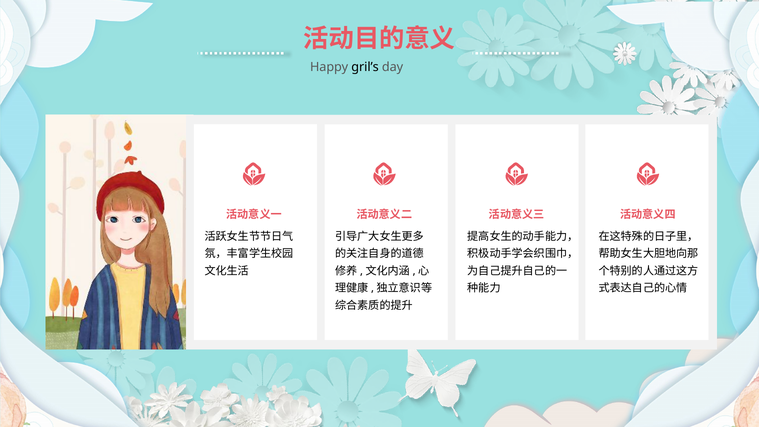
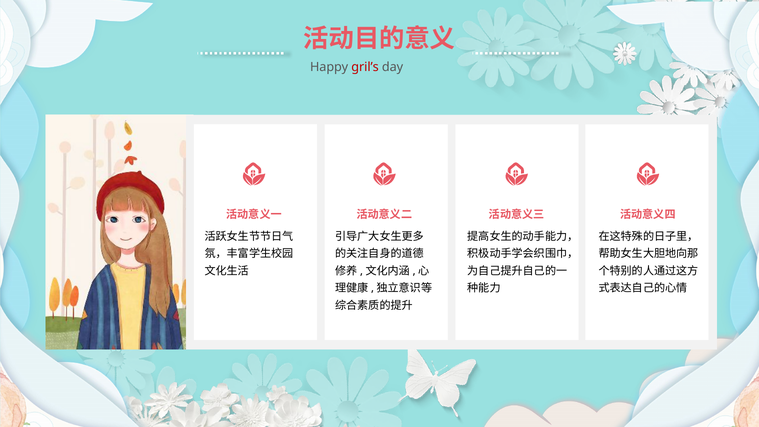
gril’s colour: black -> red
